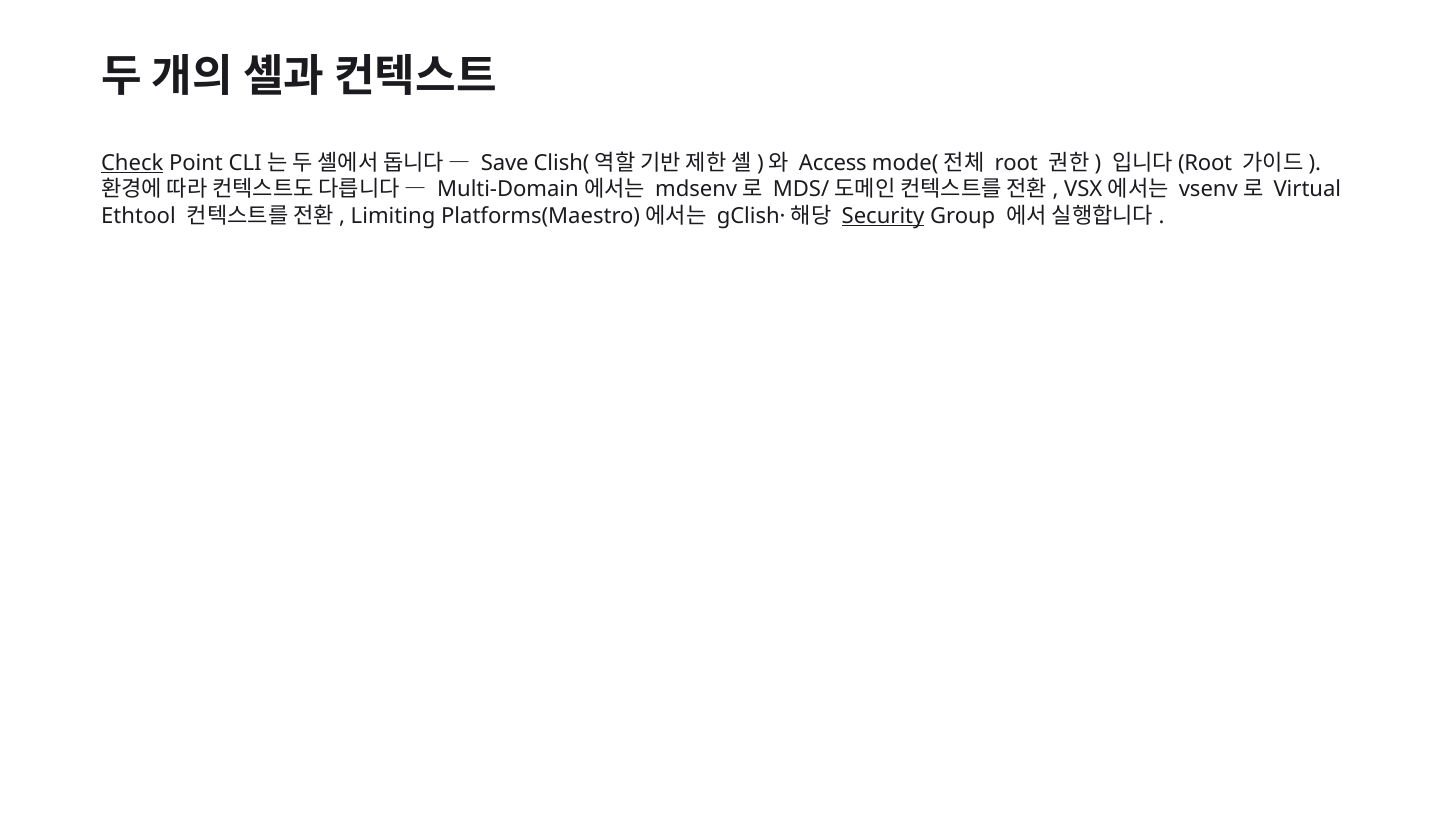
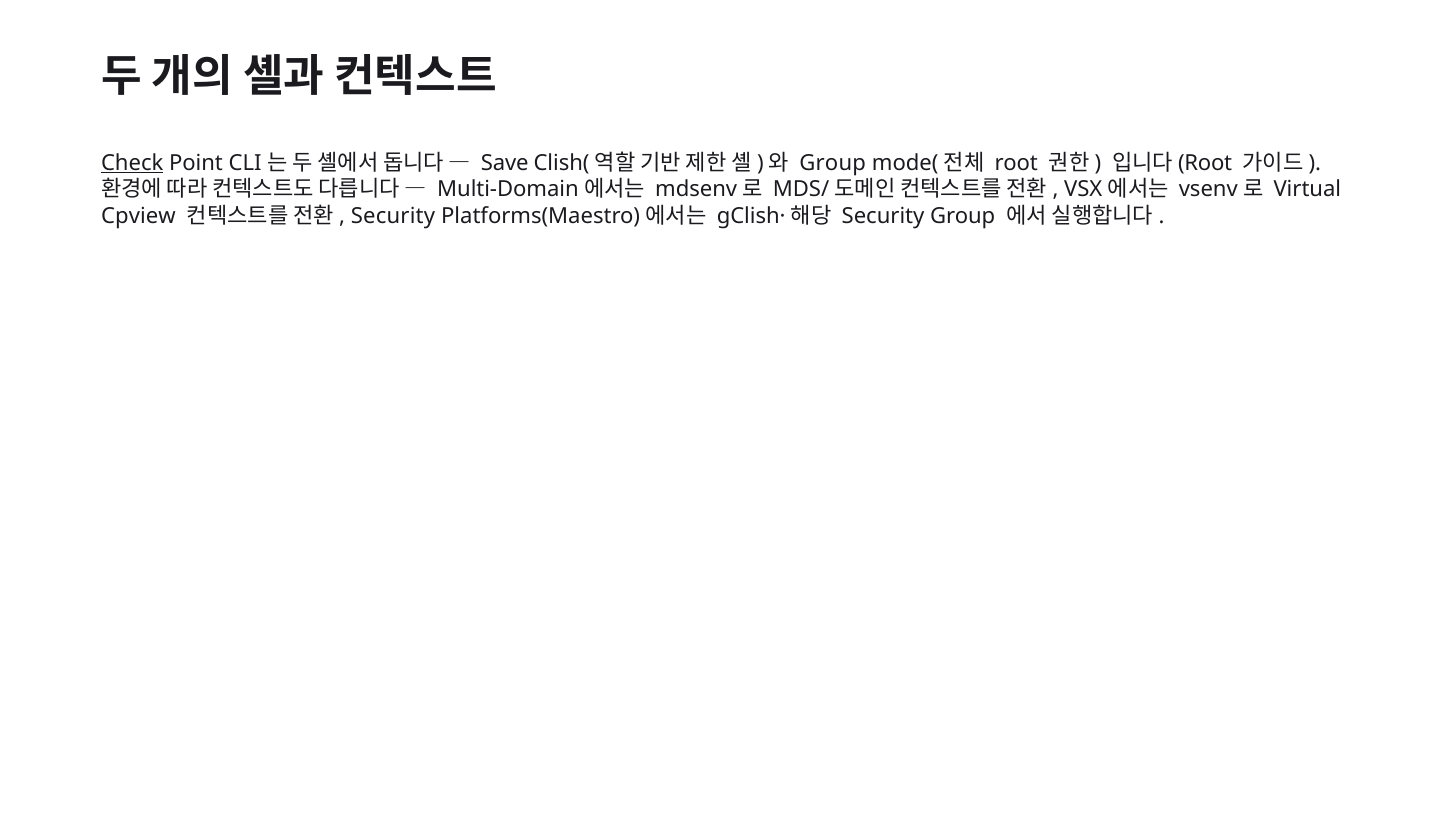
Access at (833, 163): Access -> Group
Ethtool: Ethtool -> Cpview
Limiting at (393, 216): Limiting -> Security
Security at (883, 216) underline: present -> none
